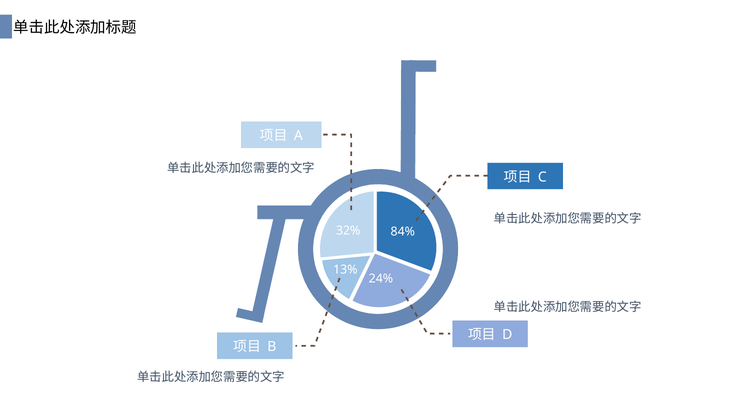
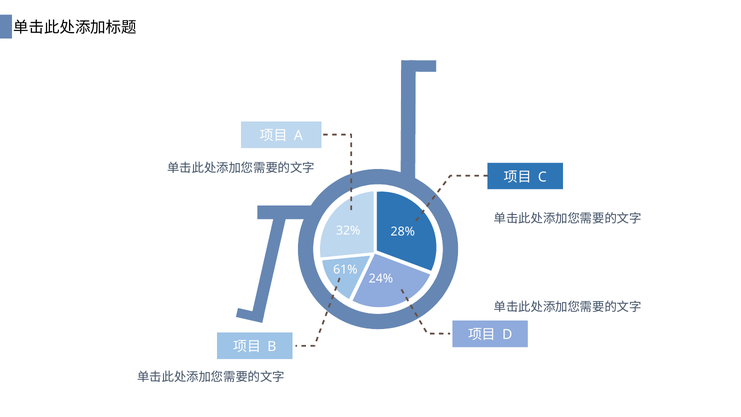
84%: 84% -> 28%
13%: 13% -> 61%
